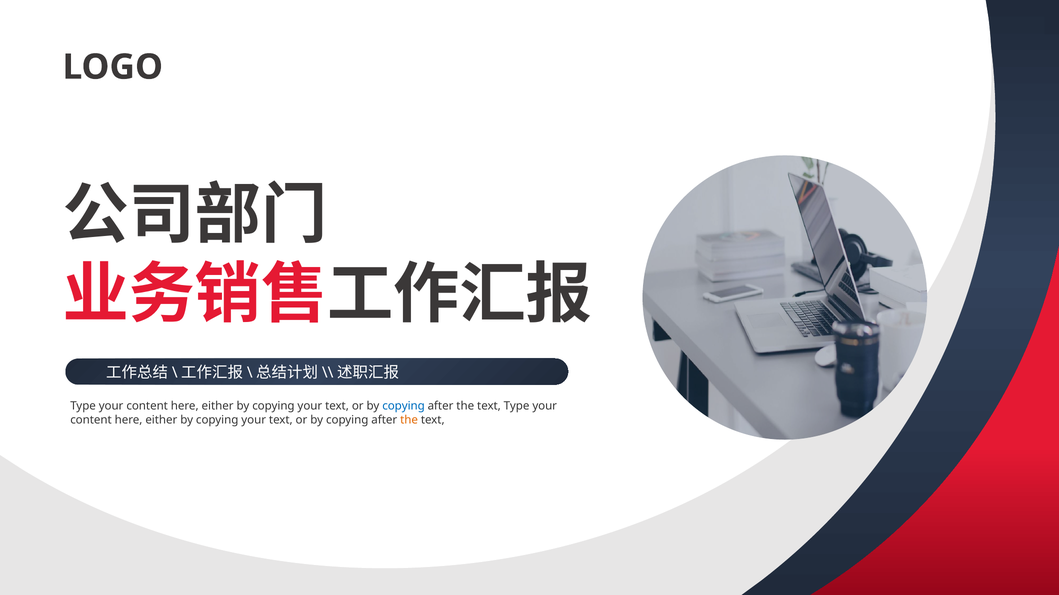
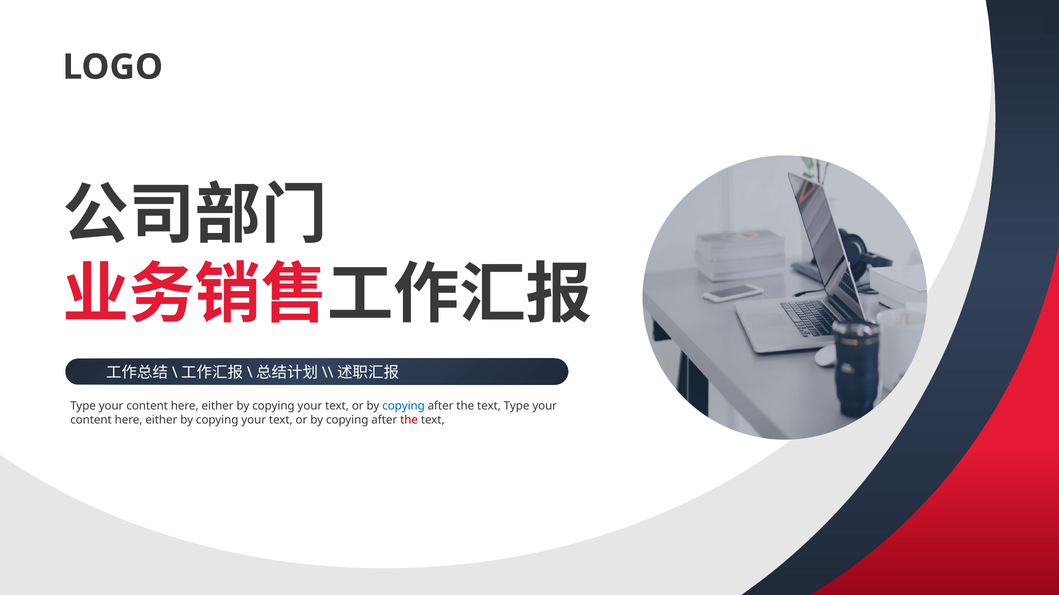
the at (409, 420) colour: orange -> red
